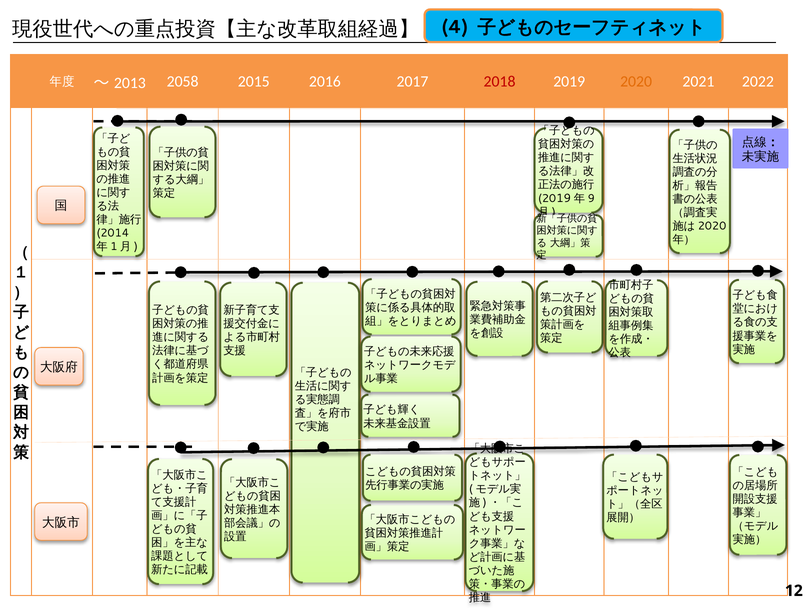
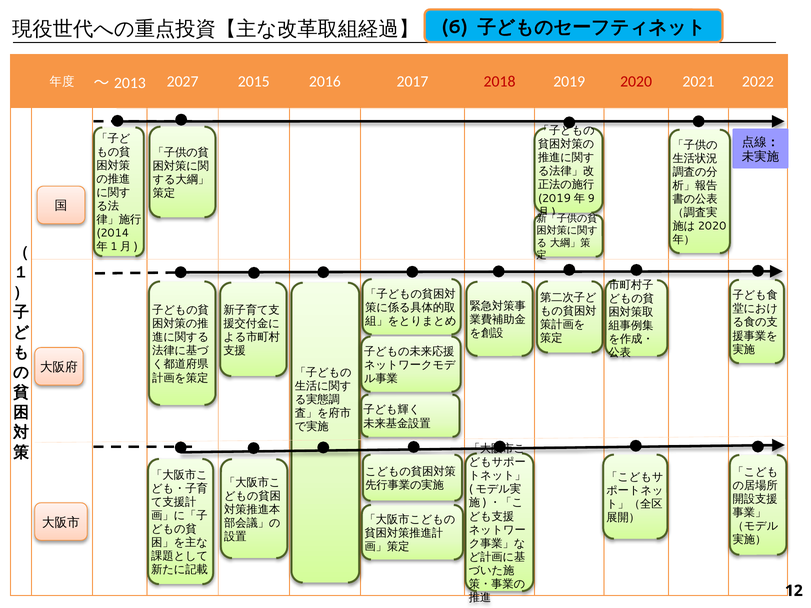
4: 4 -> 6
2058: 2058 -> 2027
2020 colour: orange -> red
